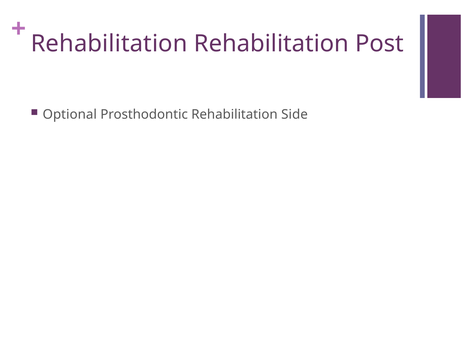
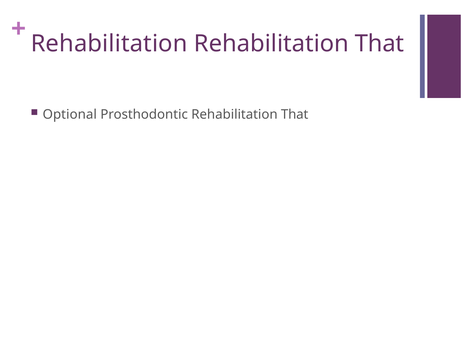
Post at (379, 44): Post -> That
Prosthodontic Rehabilitation Side: Side -> That
